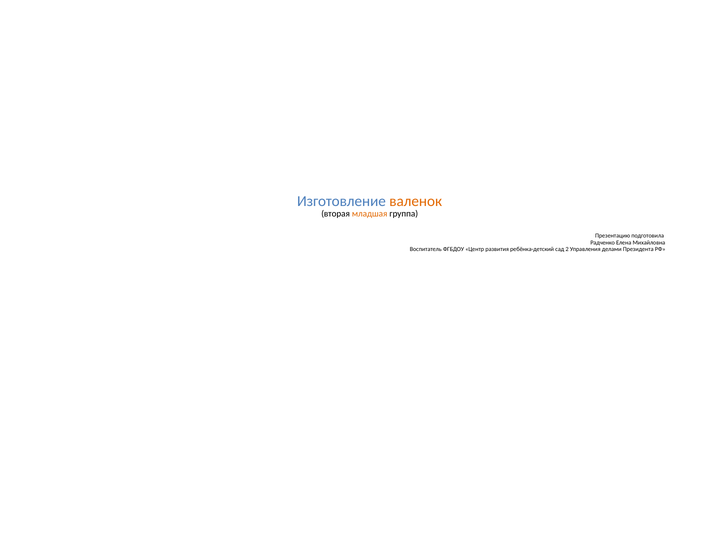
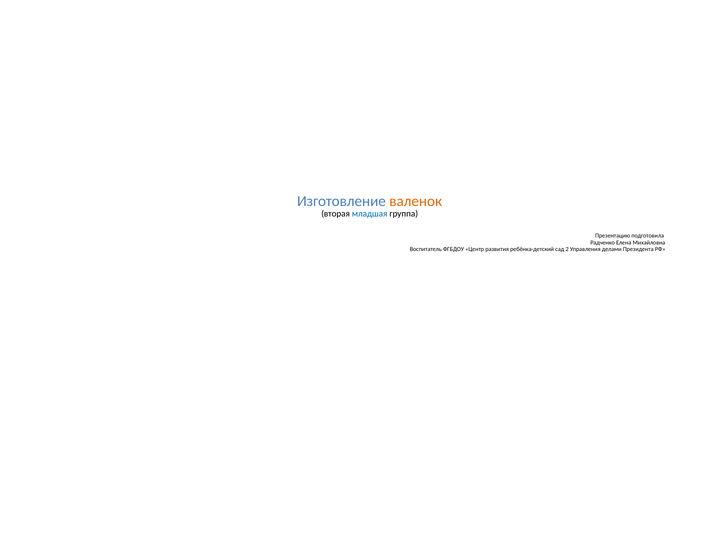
младшая colour: orange -> blue
